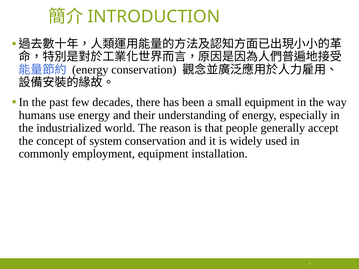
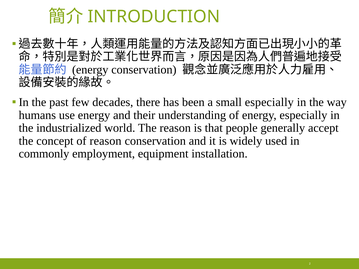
small equipment: equipment -> especially
of system: system -> reason
